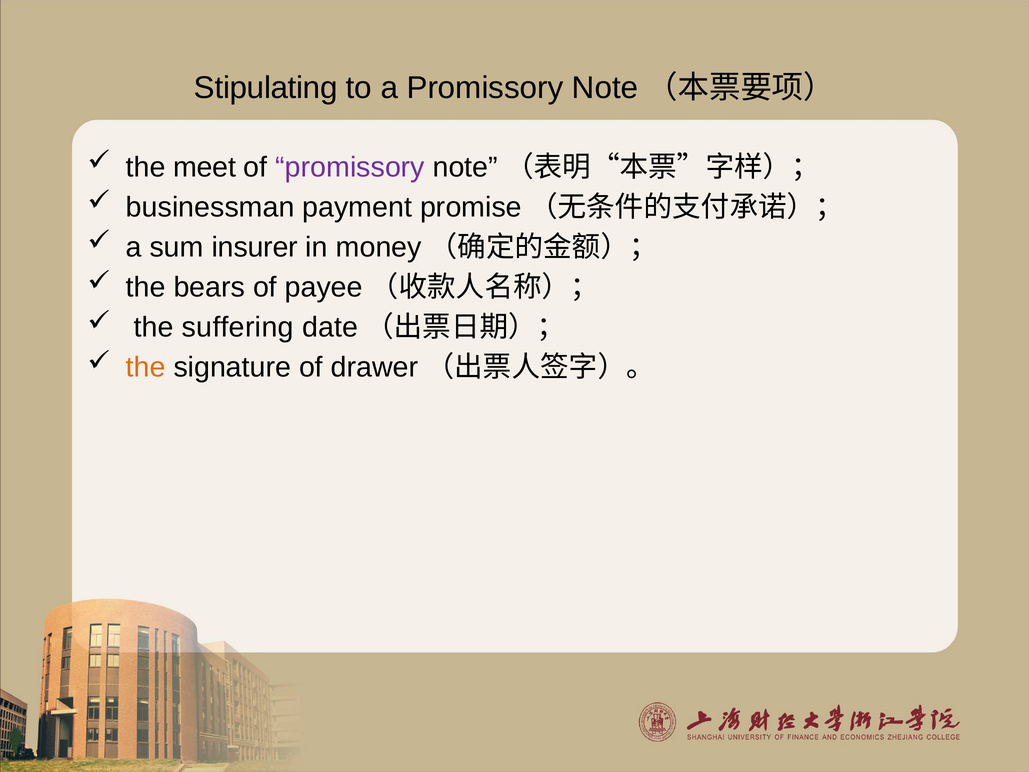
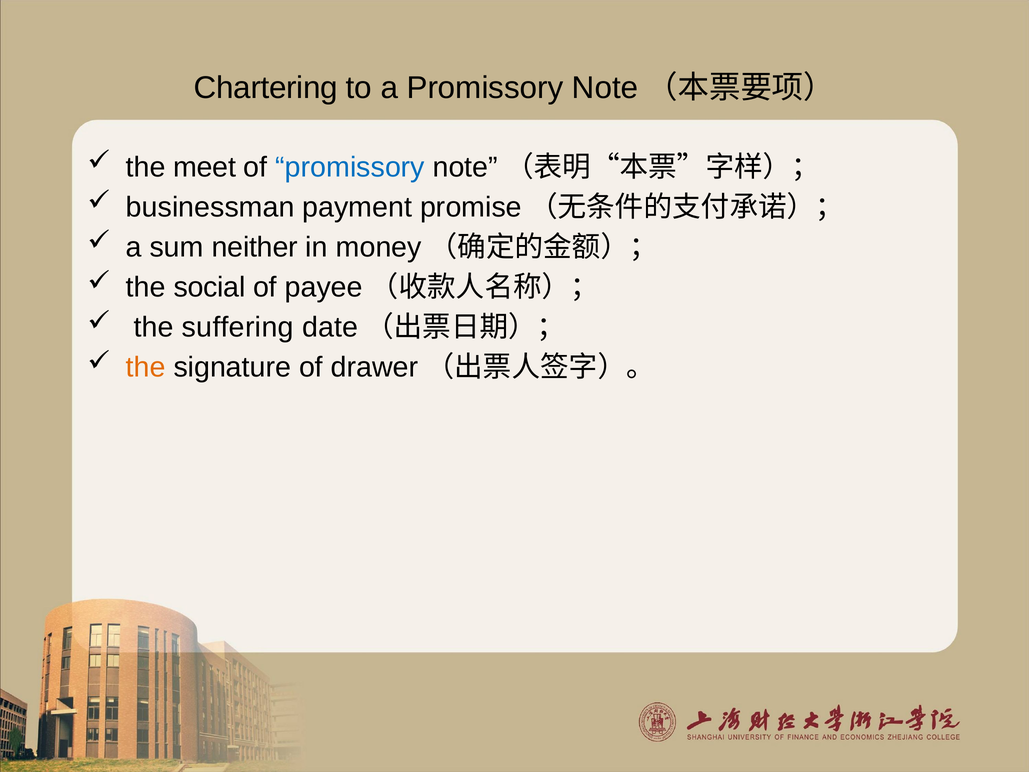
Stipulating: Stipulating -> Chartering
promissory at (350, 167) colour: purple -> blue
insurer: insurer -> neither
bears: bears -> social
